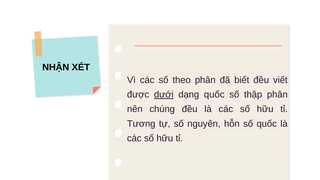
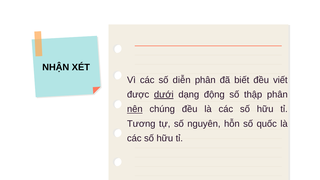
theo: theo -> diễn
dạng quốc: quốc -> động
nên underline: none -> present
